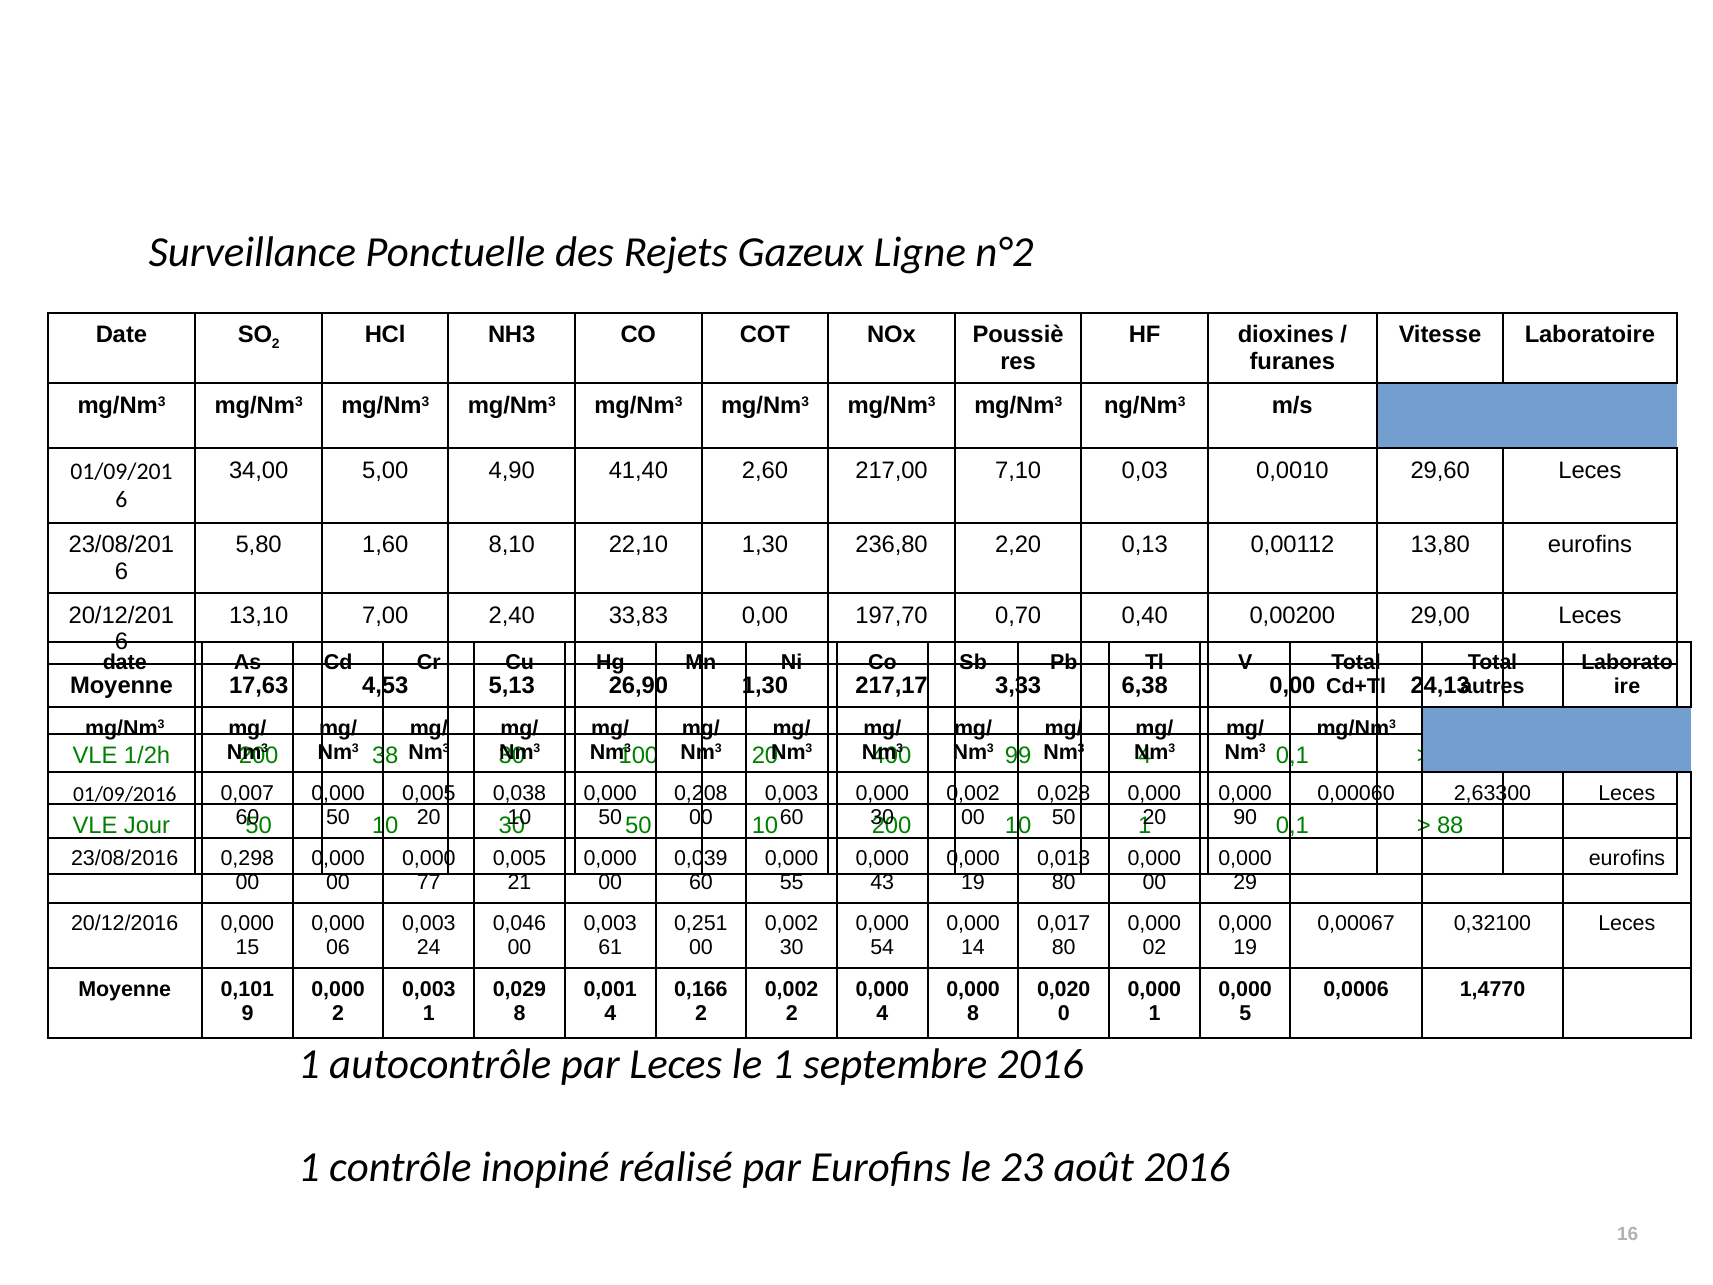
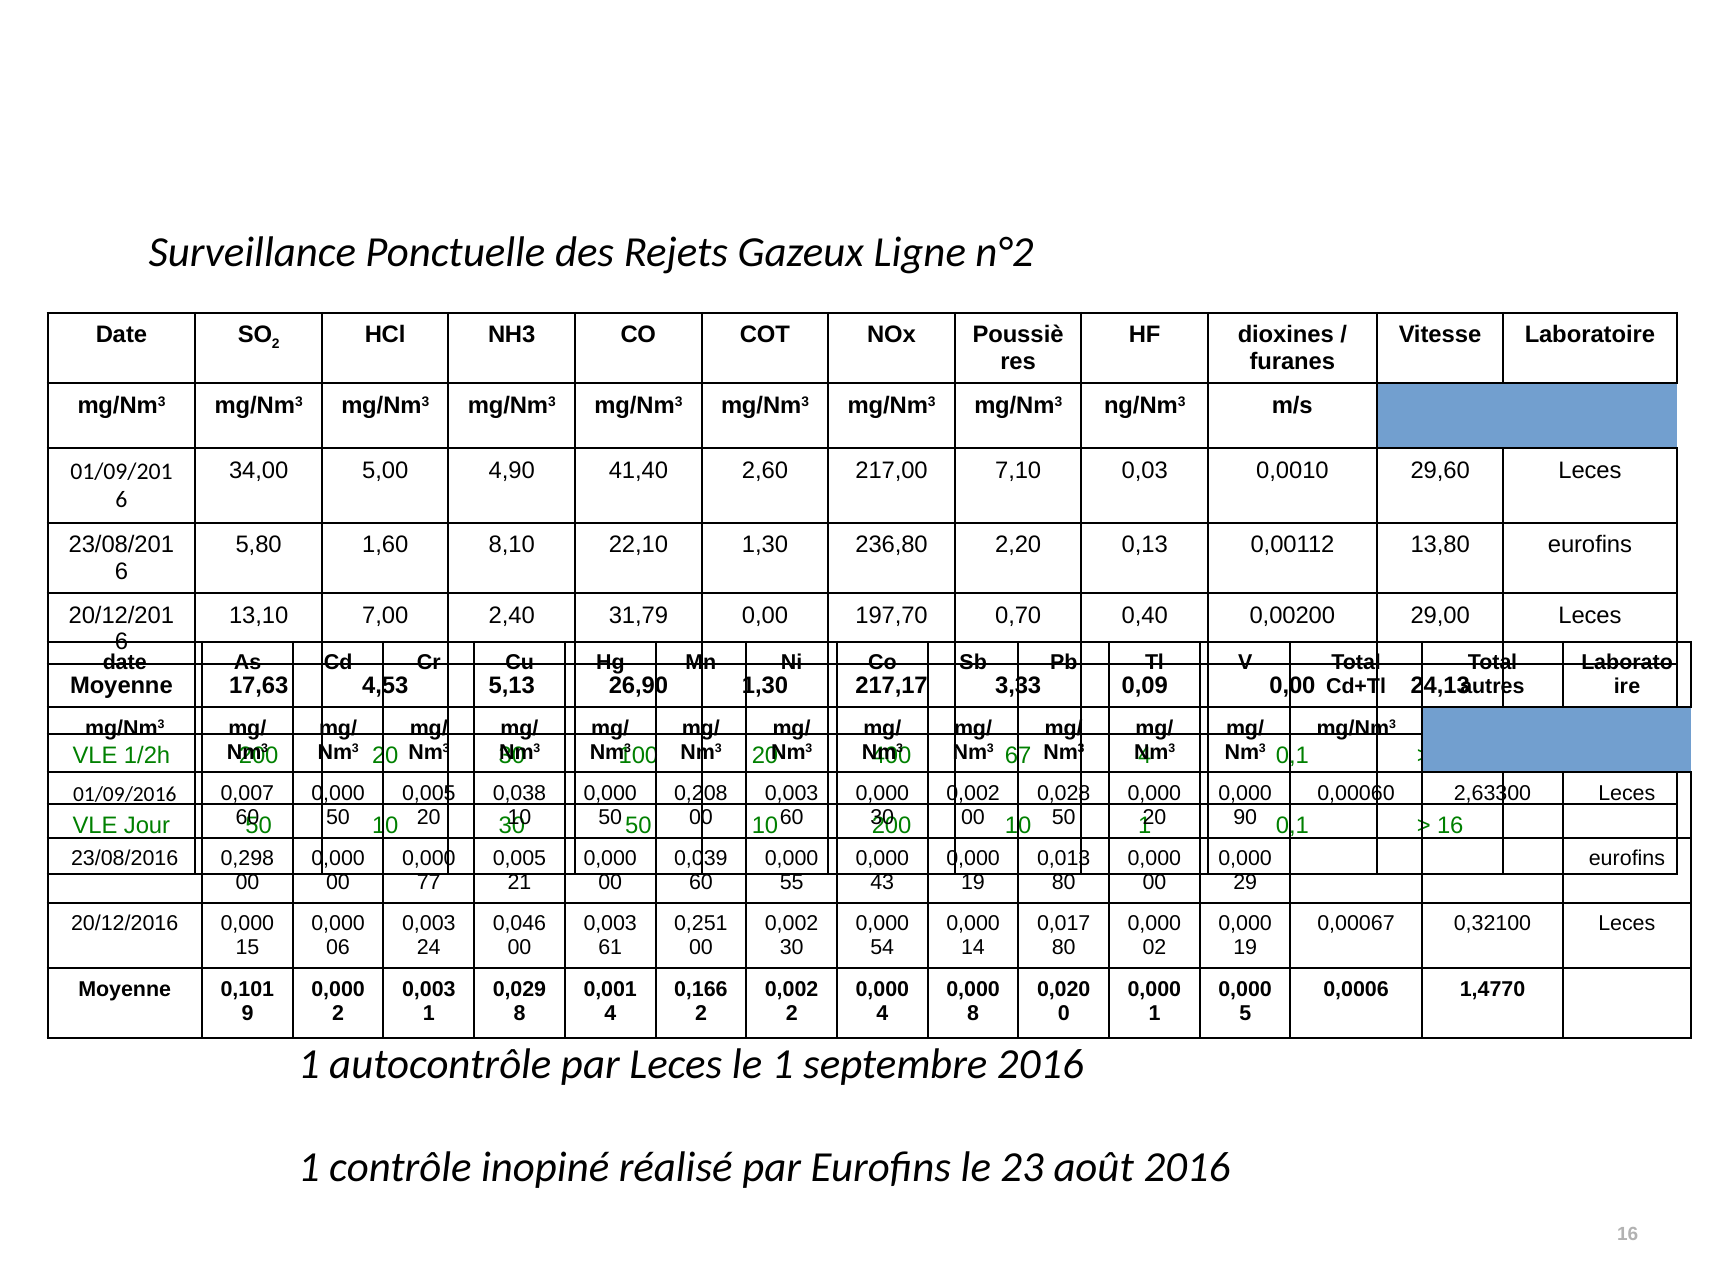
33,83: 33,83 -> 31,79
6,38: 6,38 -> 0,09
38 at (385, 756): 38 -> 20
99: 99 -> 67
88 at (1450, 826): 88 -> 16
